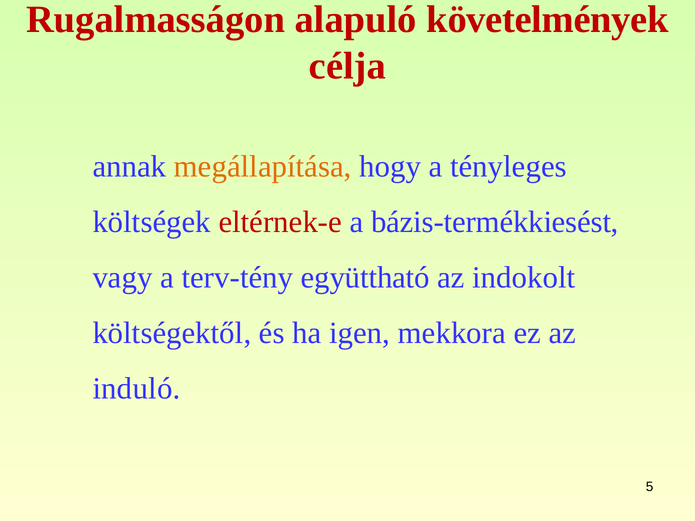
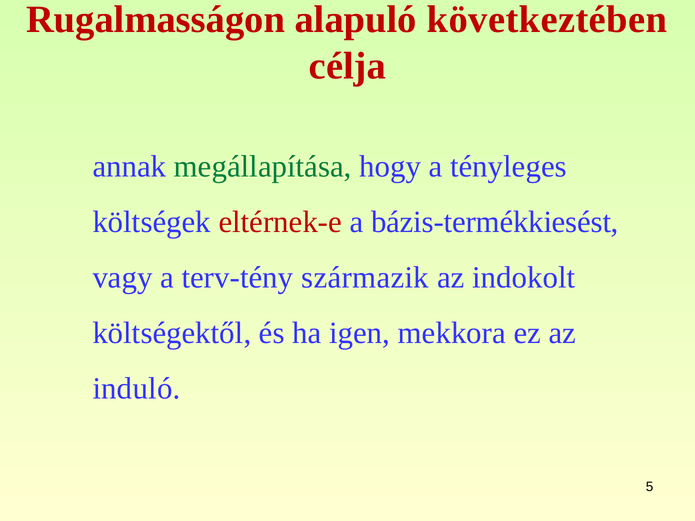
követelmények: követelmények -> következtében
megállapítása colour: orange -> green
együttható: együttható -> származik
